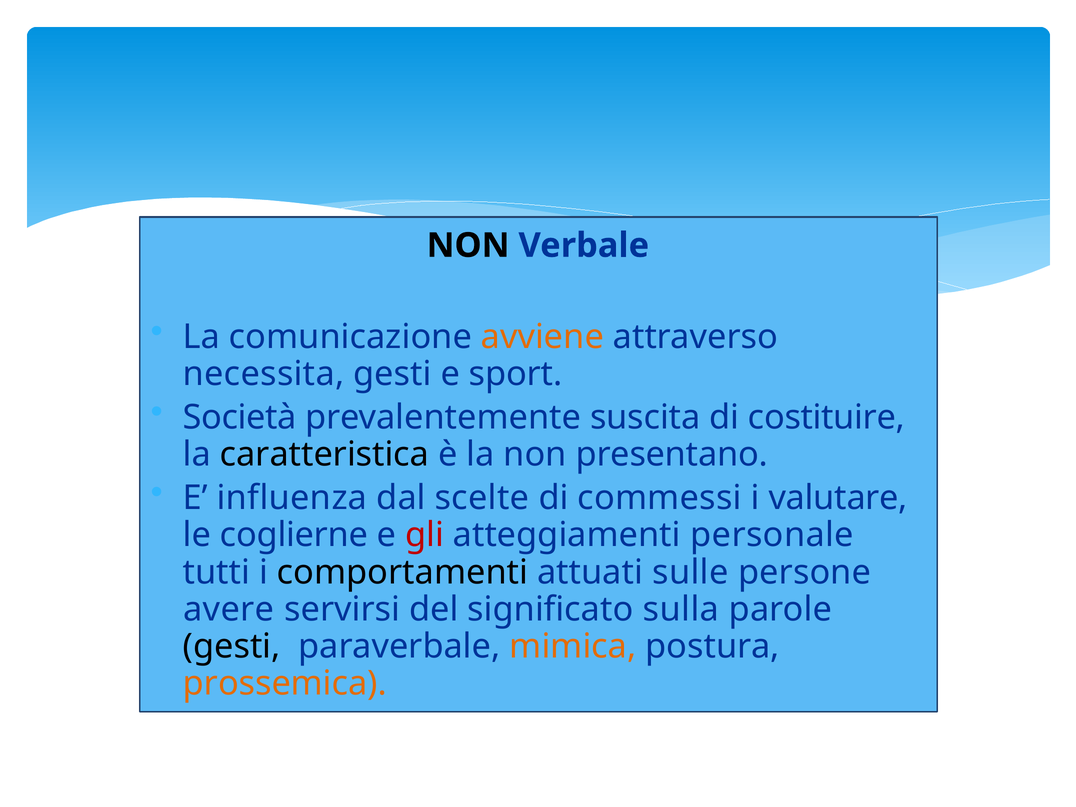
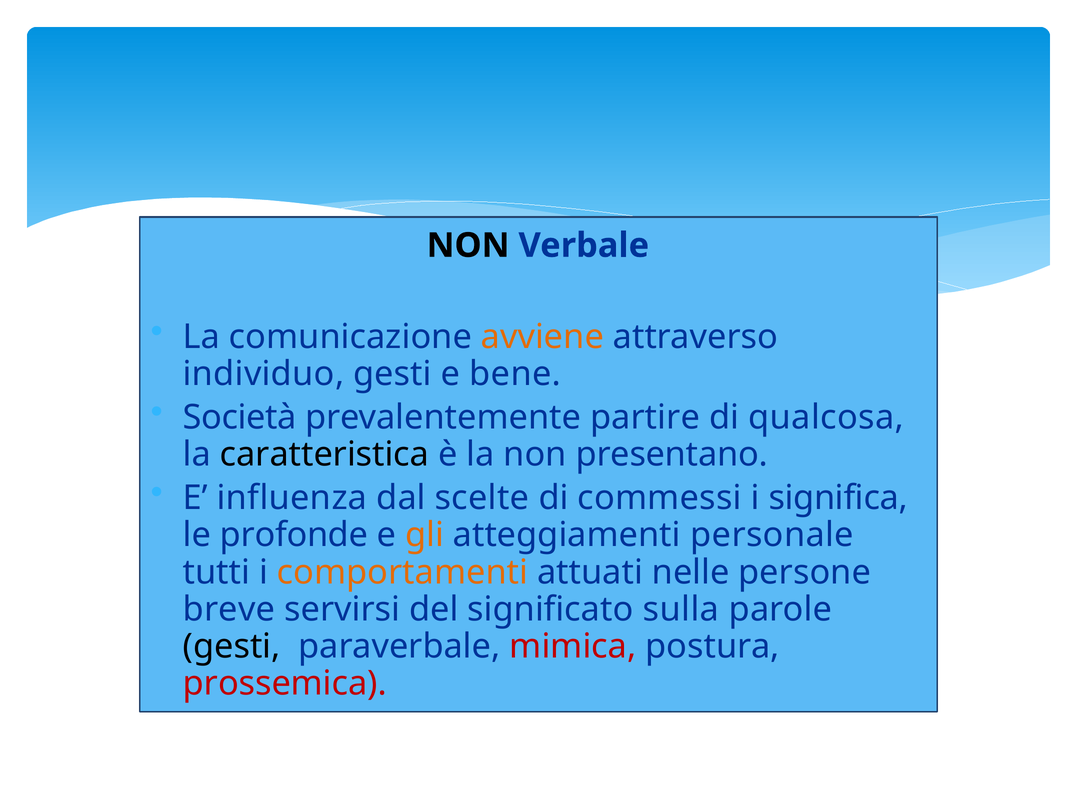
necessita: necessita -> individuo
sport: sport -> bene
suscita: suscita -> partire
costituire: costituire -> qualcosa
valutare: valutare -> significa
coglierne: coglierne -> profonde
gli colour: red -> orange
comportamenti colour: black -> orange
sulle: sulle -> nelle
avere: avere -> breve
mimica colour: orange -> red
prossemica colour: orange -> red
